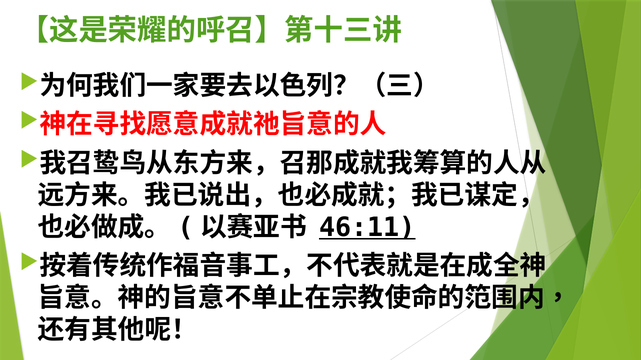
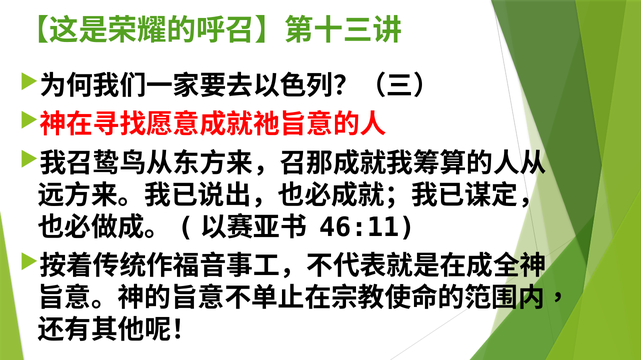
46:11 underline: present -> none
